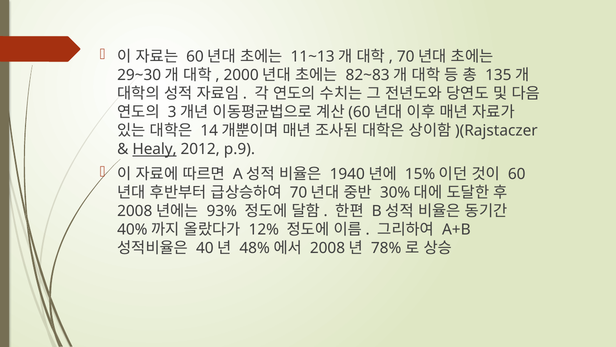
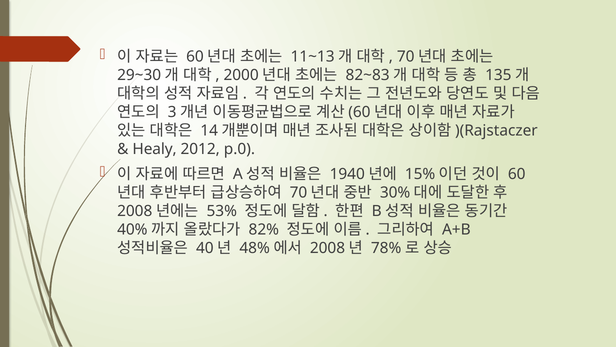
Healy underline: present -> none
p.9: p.9 -> p.0
93%: 93% -> 53%
12%: 12% -> 82%
